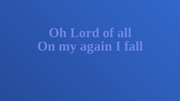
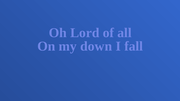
again: again -> down
